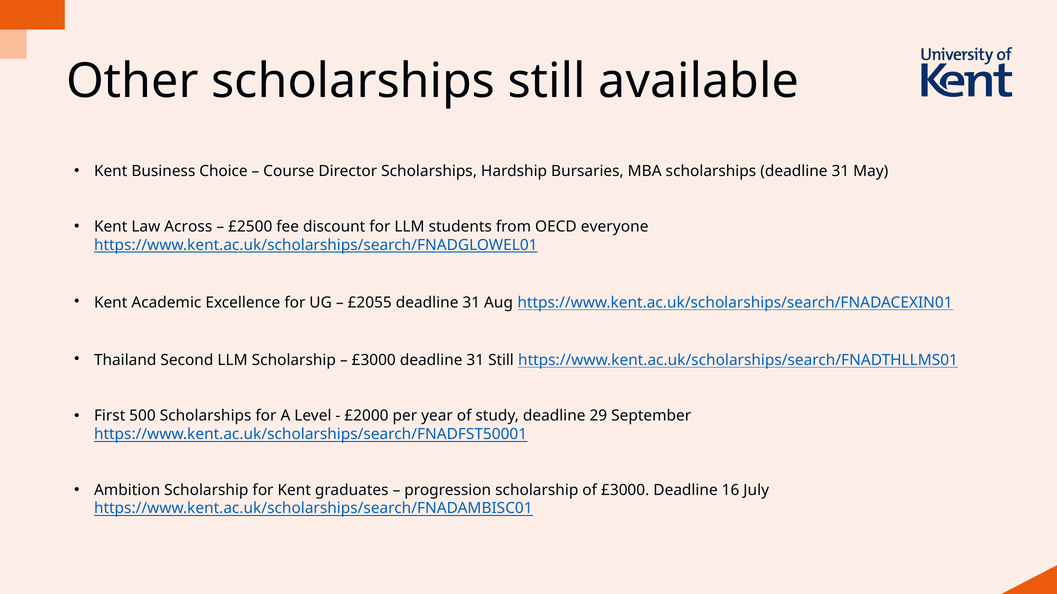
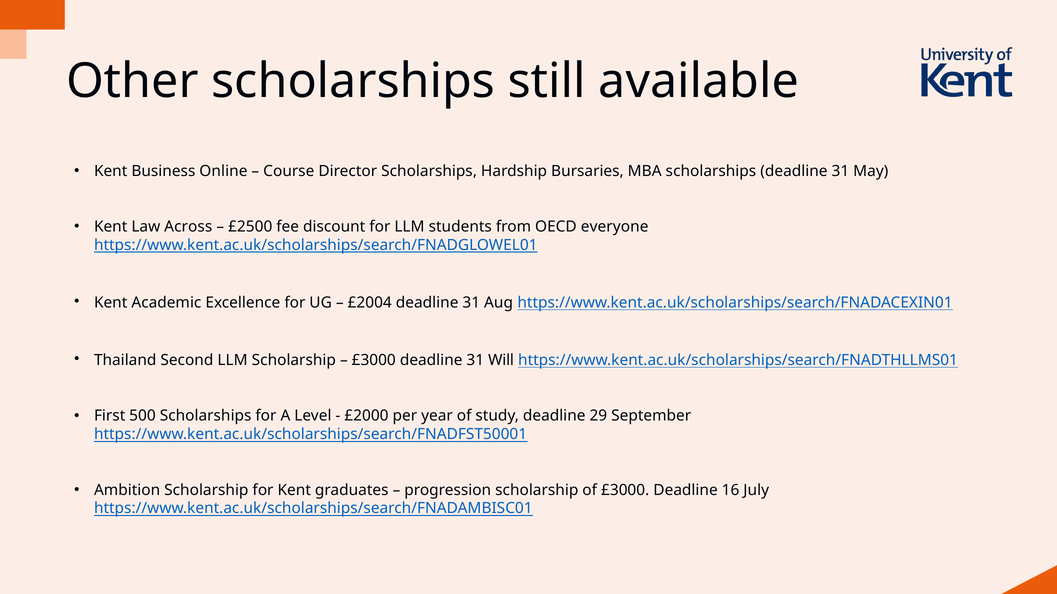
Choice: Choice -> Online
£2055: £2055 -> £2004
31 Still: Still -> Will
